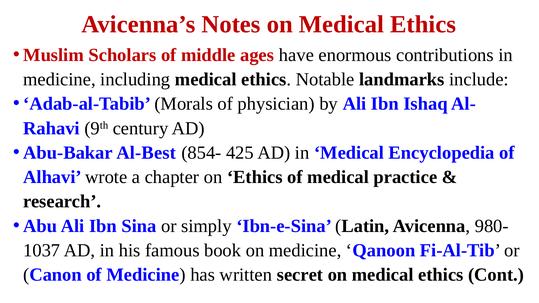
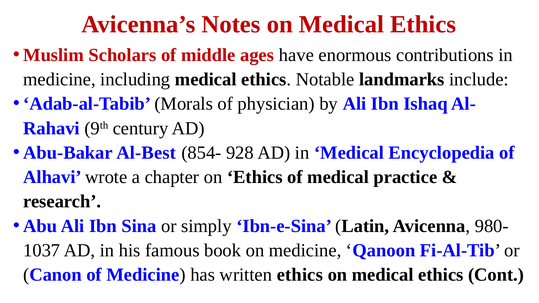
425: 425 -> 928
written secret: secret -> ethics
